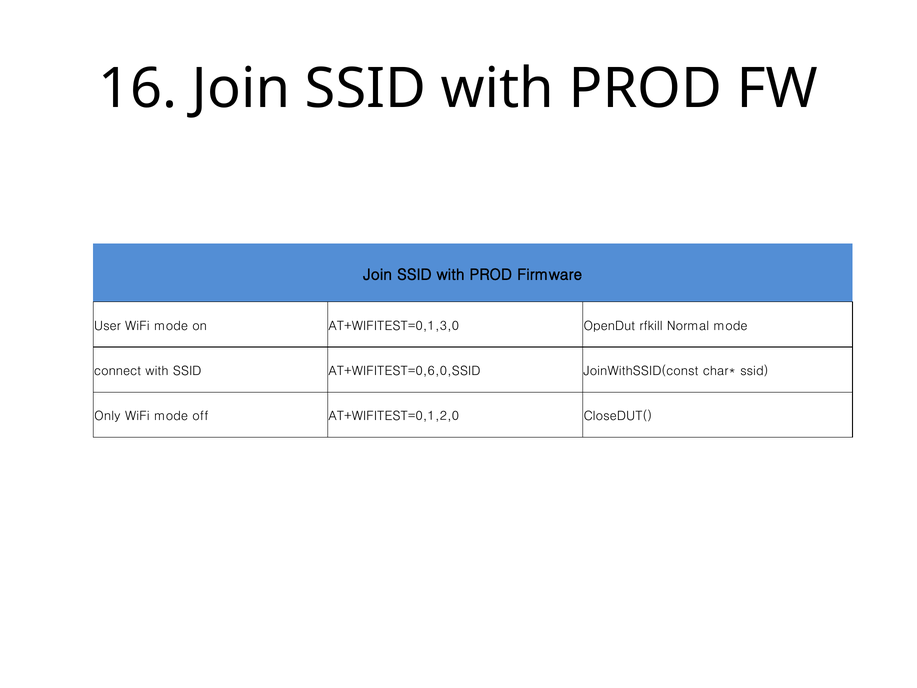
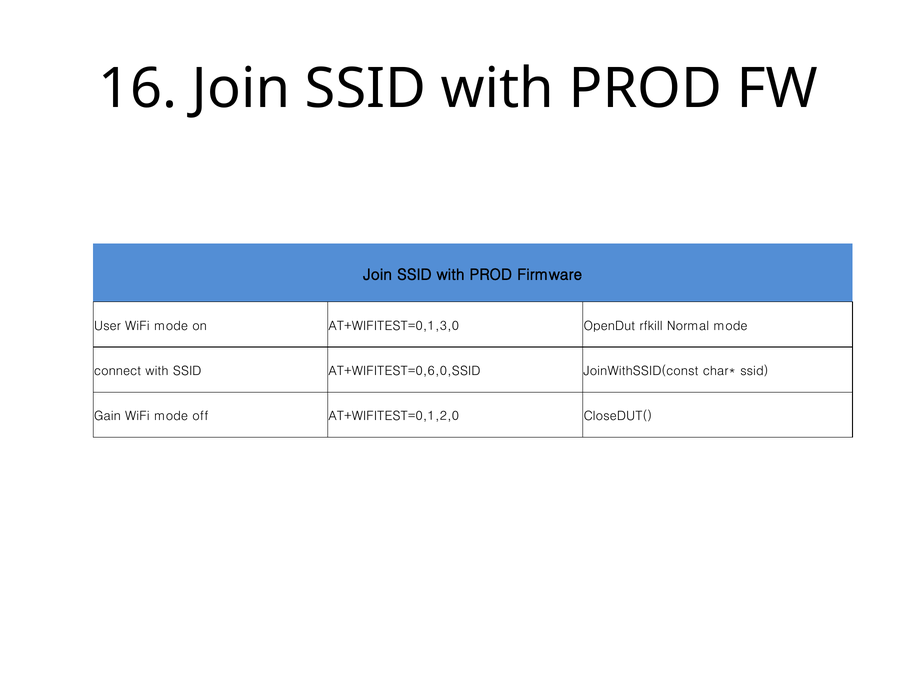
Only: Only -> Gain
